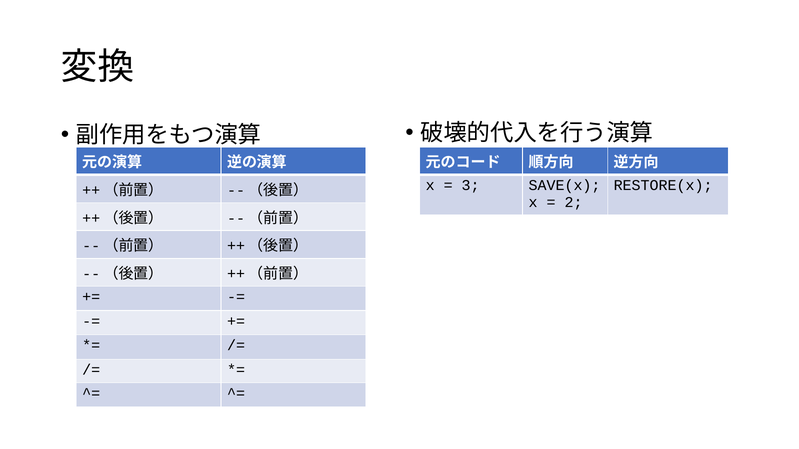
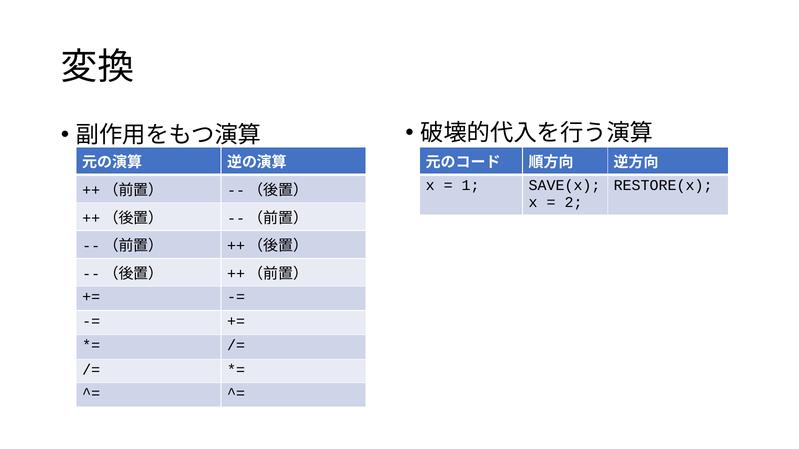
3: 3 -> 1
